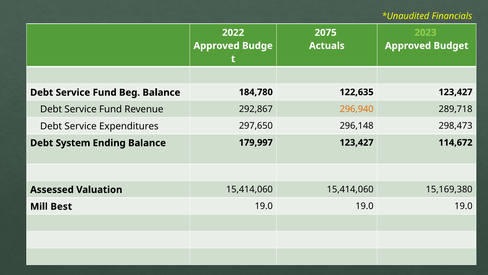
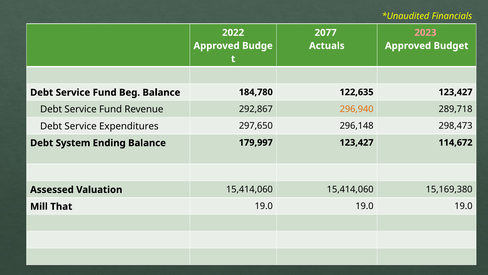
2075: 2075 -> 2077
2023 colour: light green -> pink
Best: Best -> That
